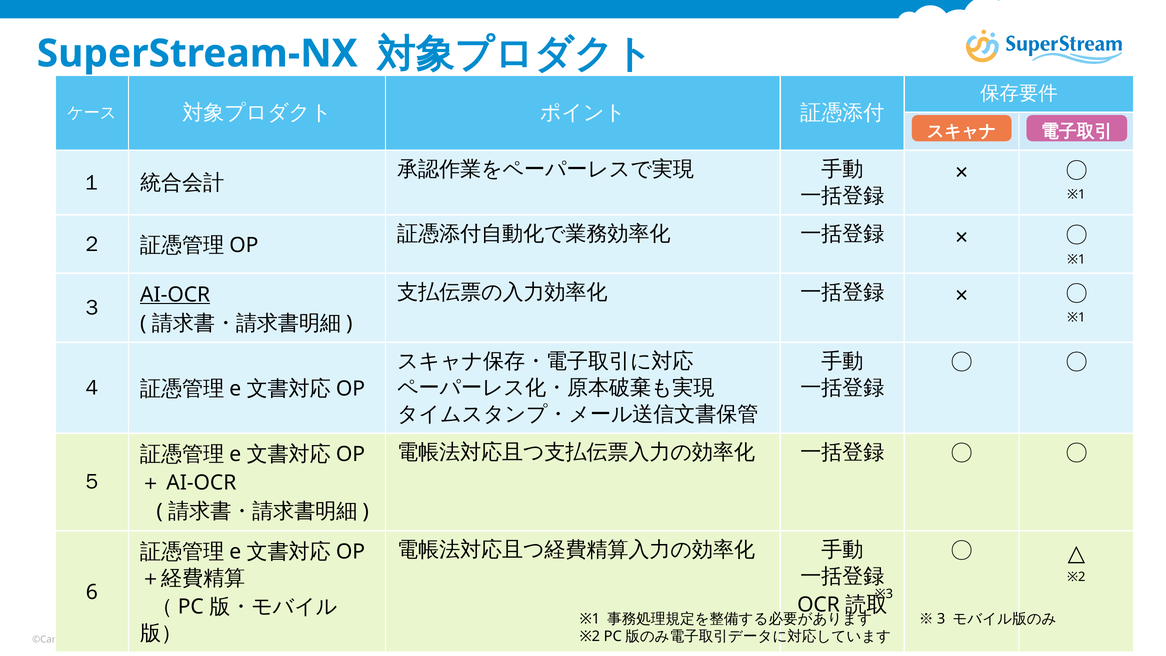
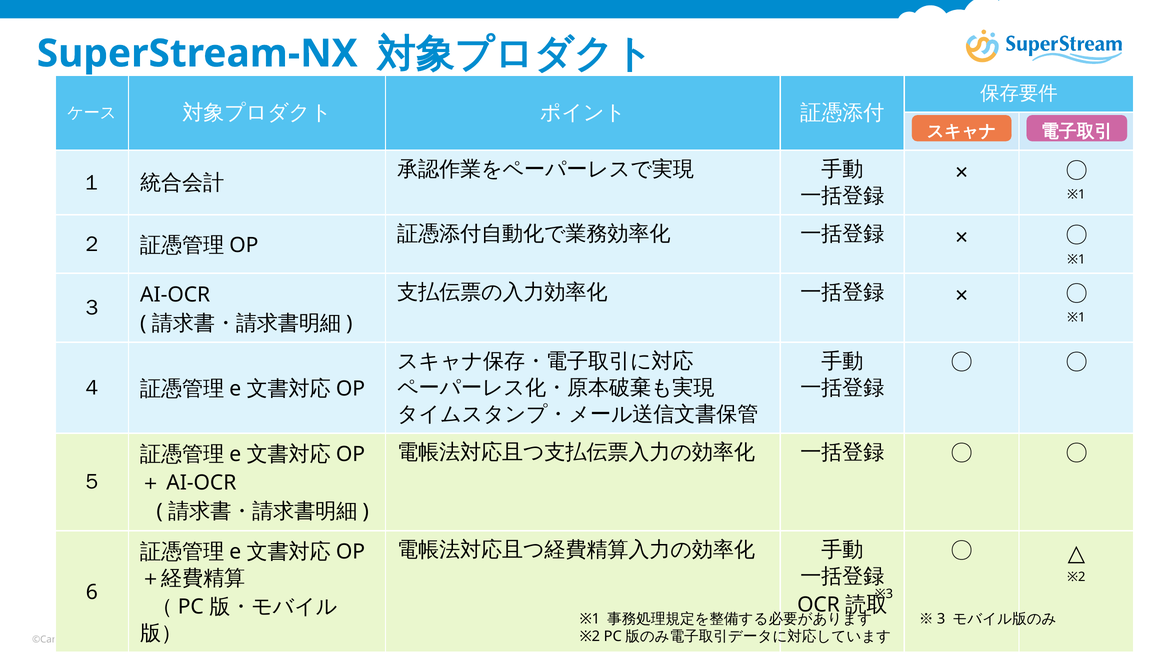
AI-OCR underline: present -> none
